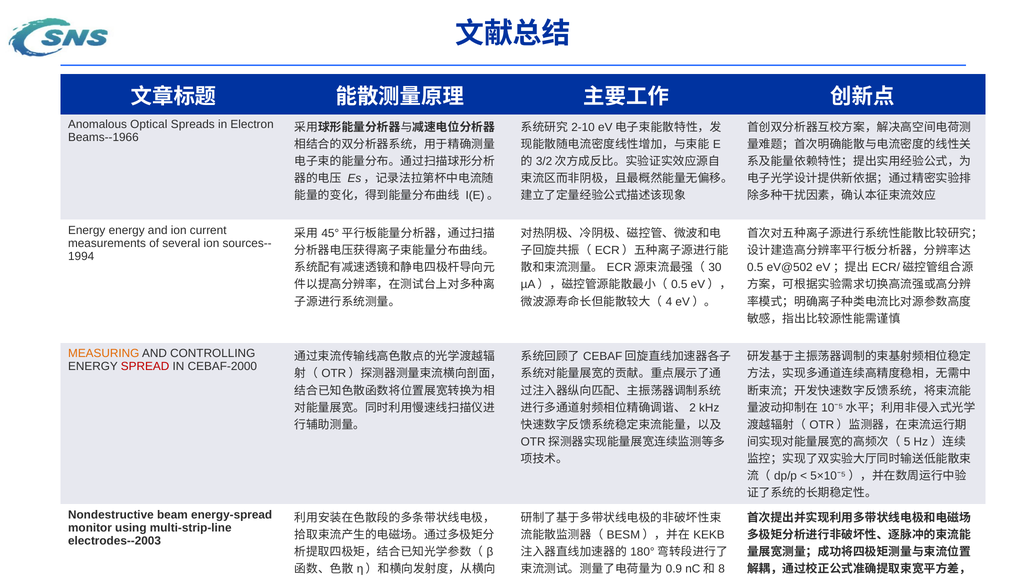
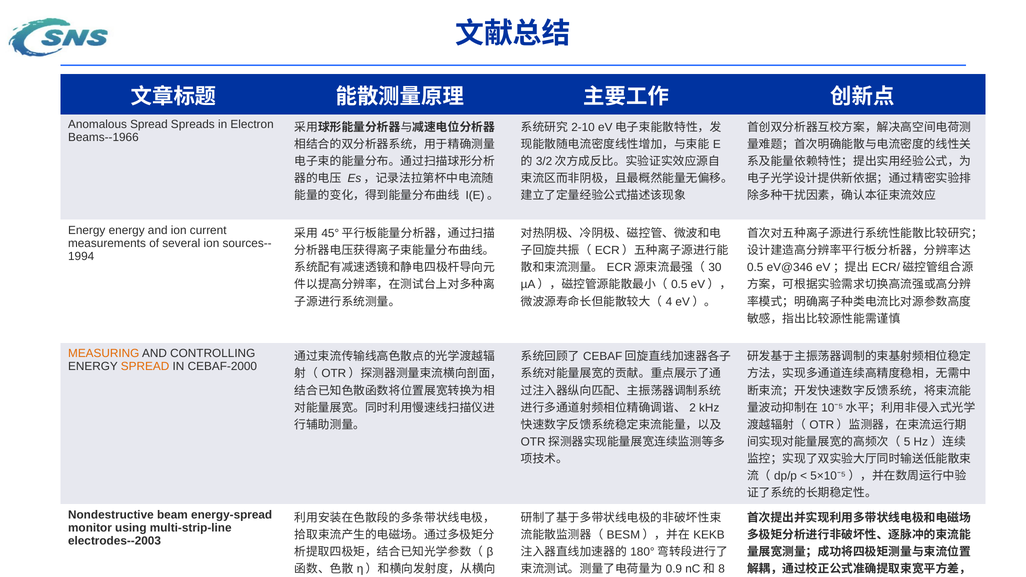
Anomalous Optical: Optical -> Spread
eV@502: eV@502 -> eV@346
SPREAD at (145, 367) colour: red -> orange
